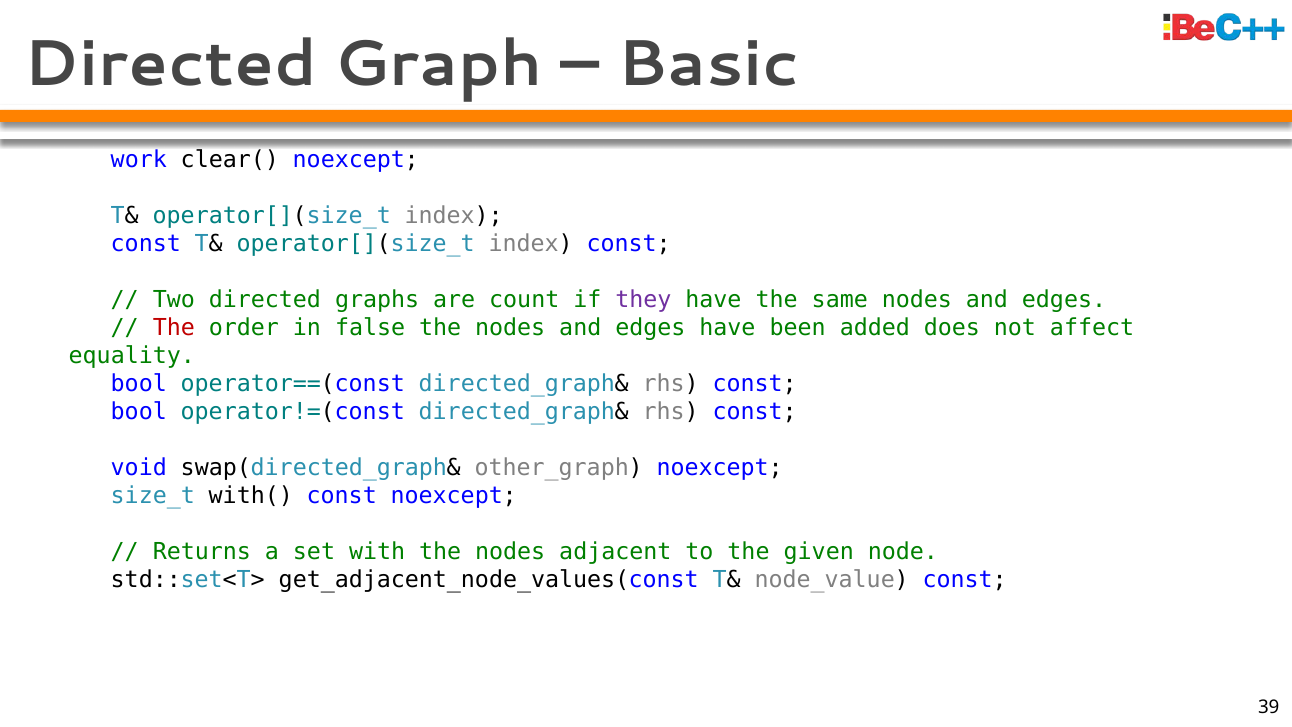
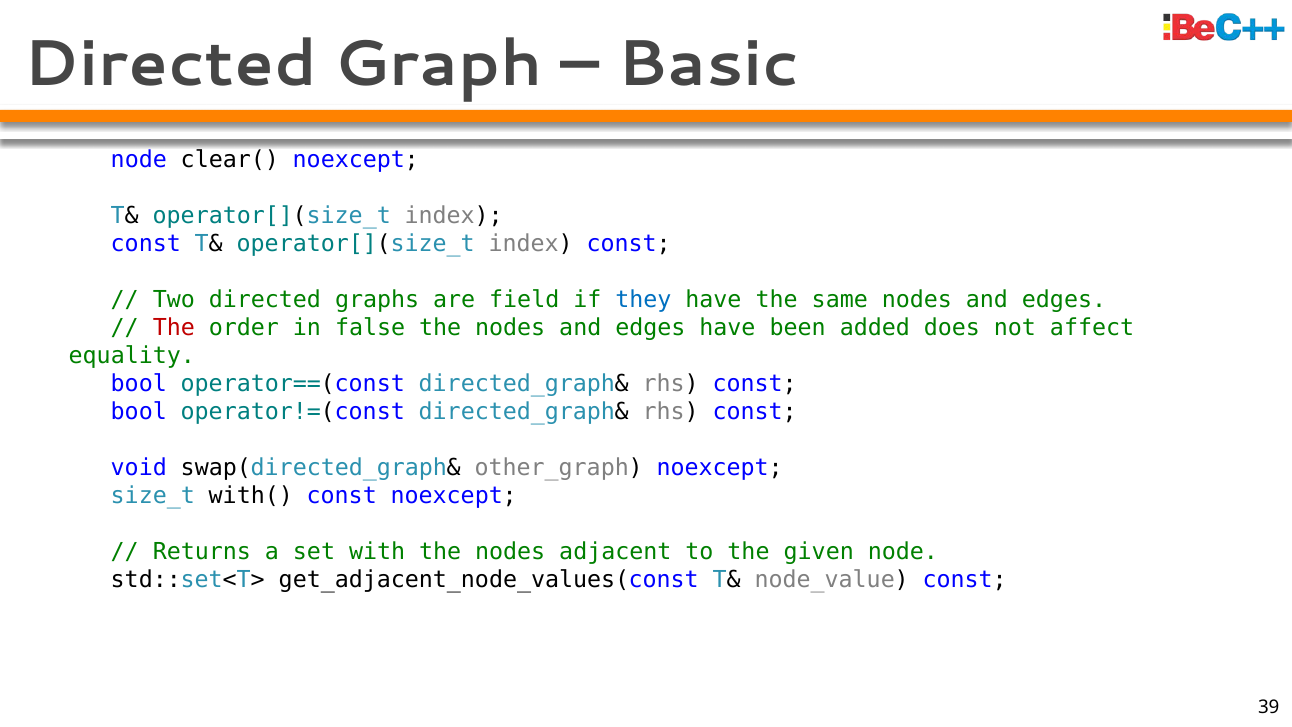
work at (139, 159): work -> node
count: count -> field
they colour: purple -> blue
